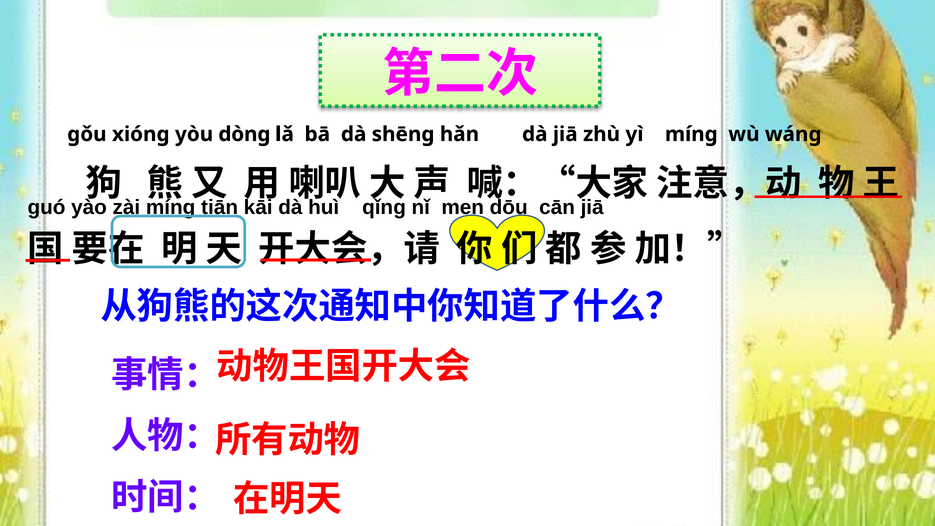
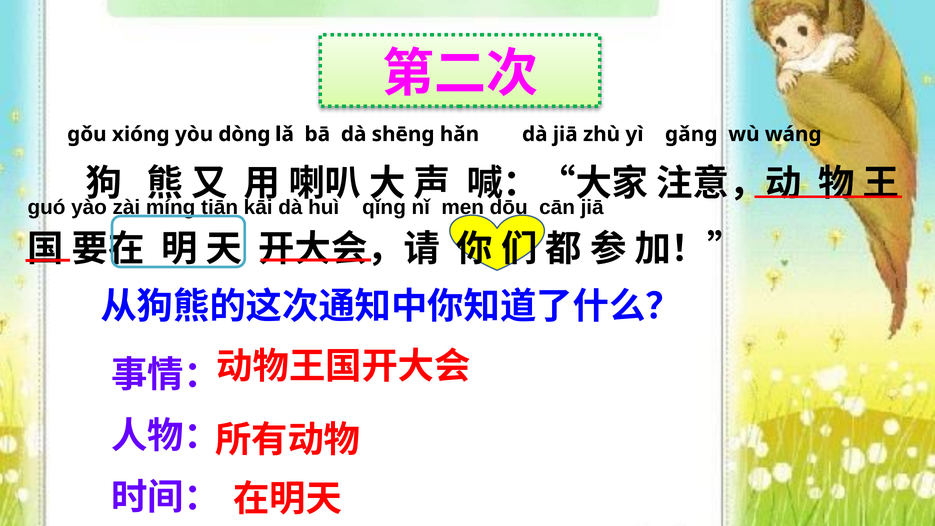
yì mínɡ: mínɡ -> ɡǎnɡ
